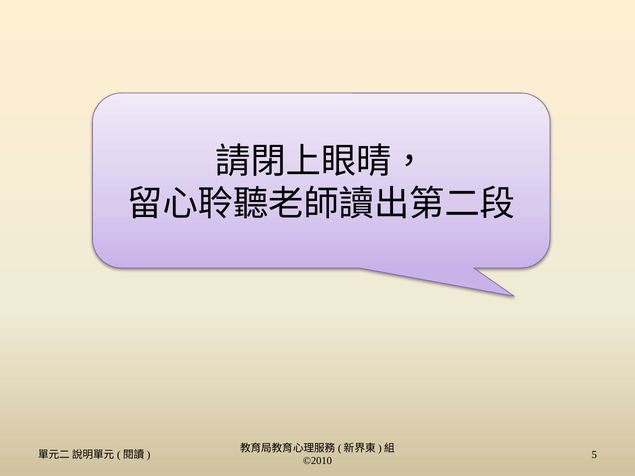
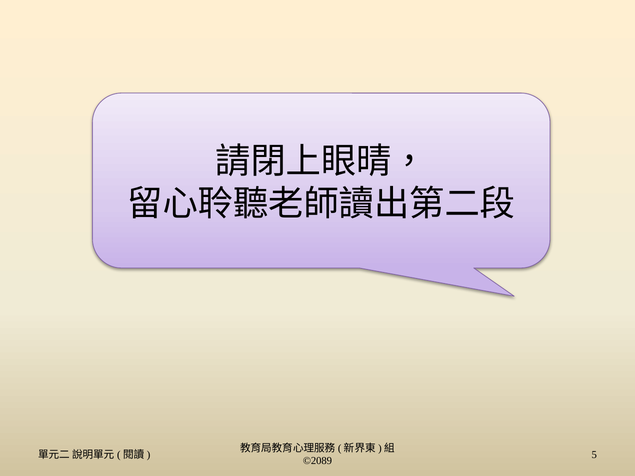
©2010: ©2010 -> ©2089
